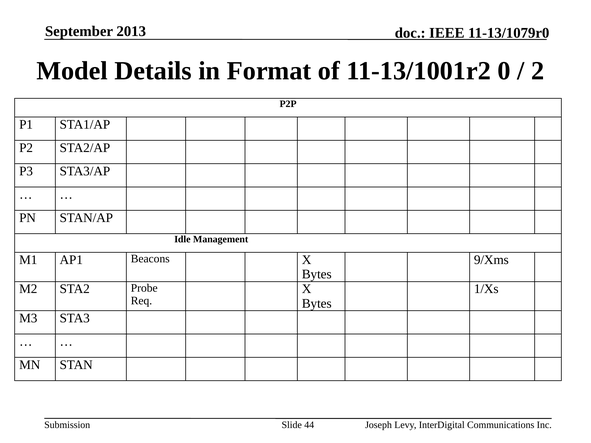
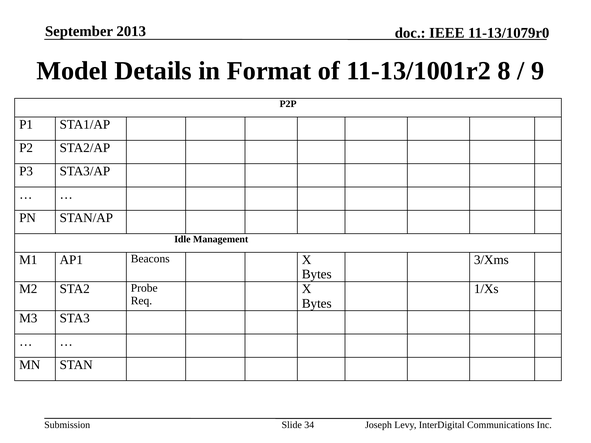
0: 0 -> 8
2: 2 -> 9
9/Xms: 9/Xms -> 3/Xms
44: 44 -> 34
